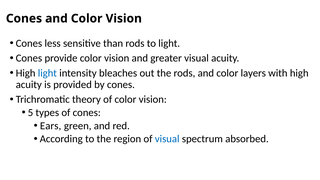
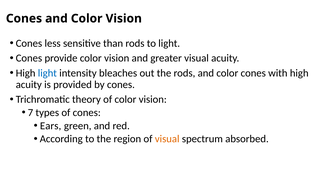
color layers: layers -> cones
5: 5 -> 7
visual at (167, 139) colour: blue -> orange
